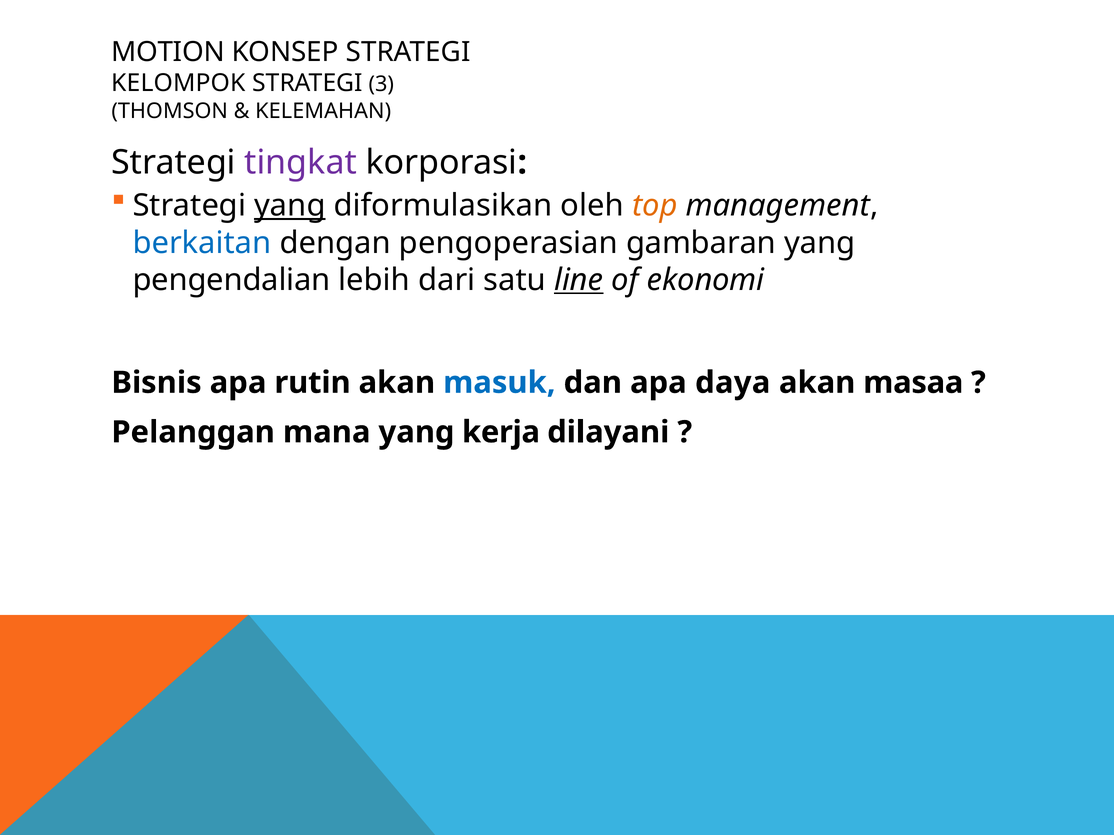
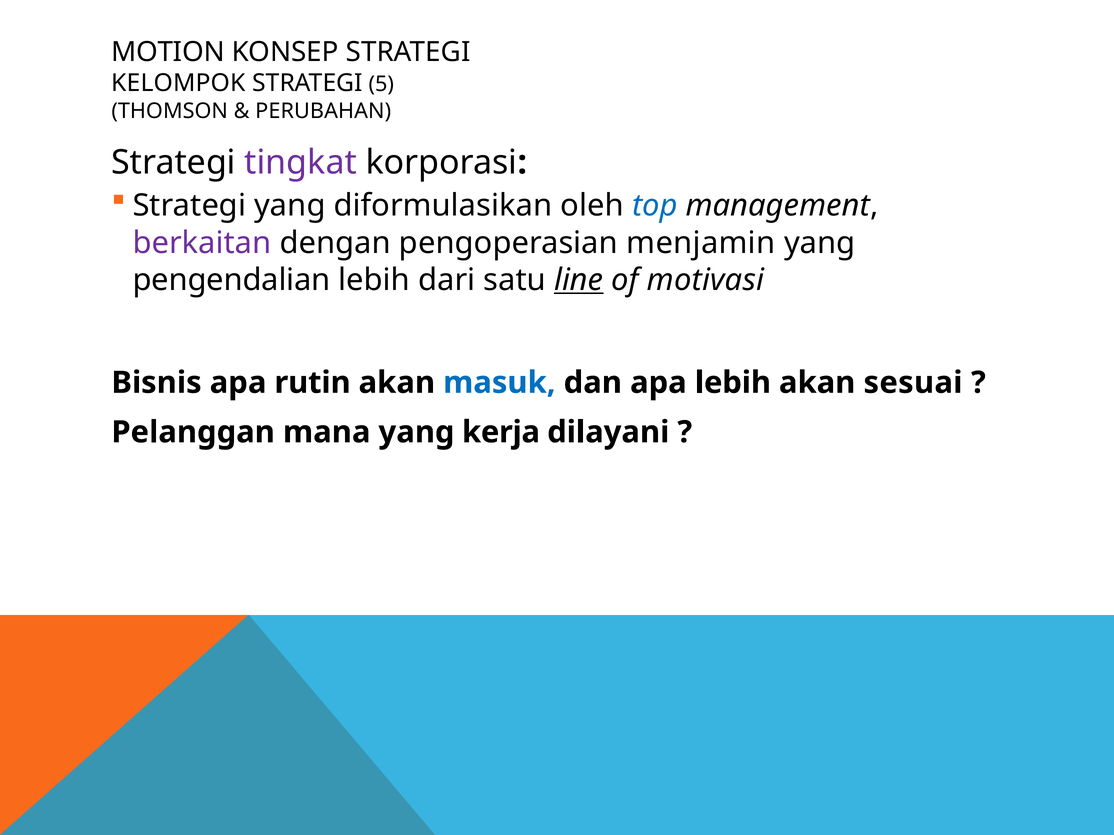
3: 3 -> 5
KELEMAHAN: KELEMAHAN -> PERUBAHAN
yang at (290, 206) underline: present -> none
top colour: orange -> blue
berkaitan colour: blue -> purple
gambaran: gambaran -> menjamin
ekonomi: ekonomi -> motivasi
apa daya: daya -> lebih
masaa: masaa -> sesuai
